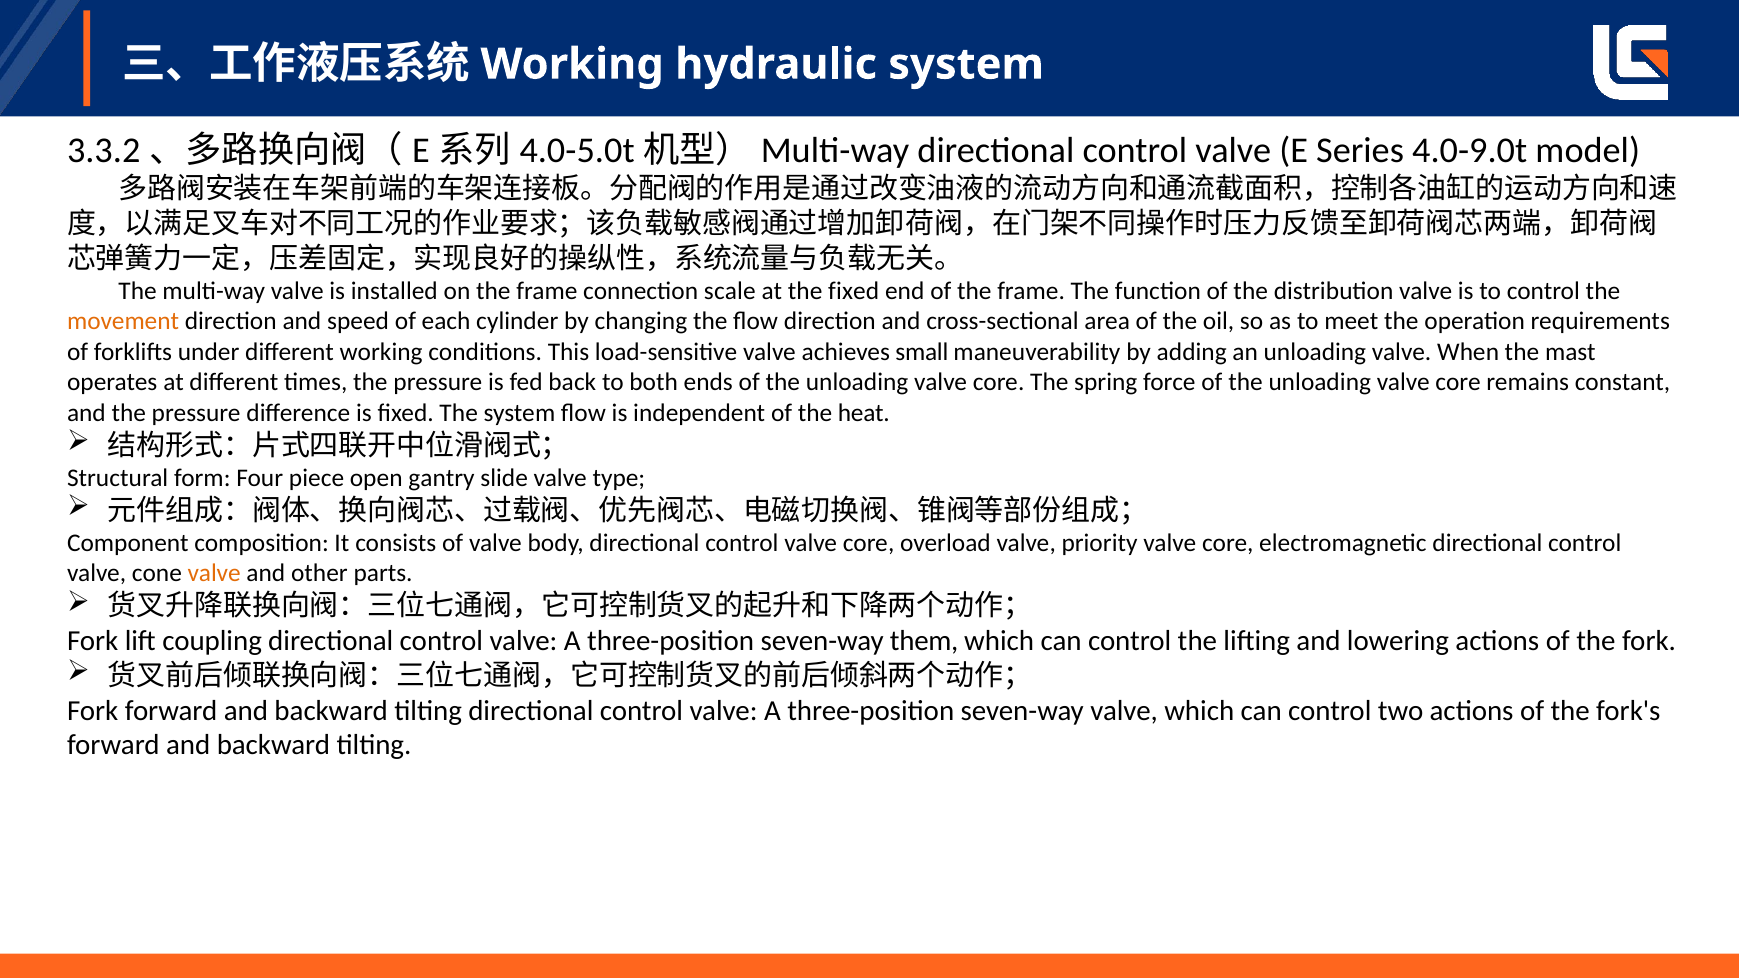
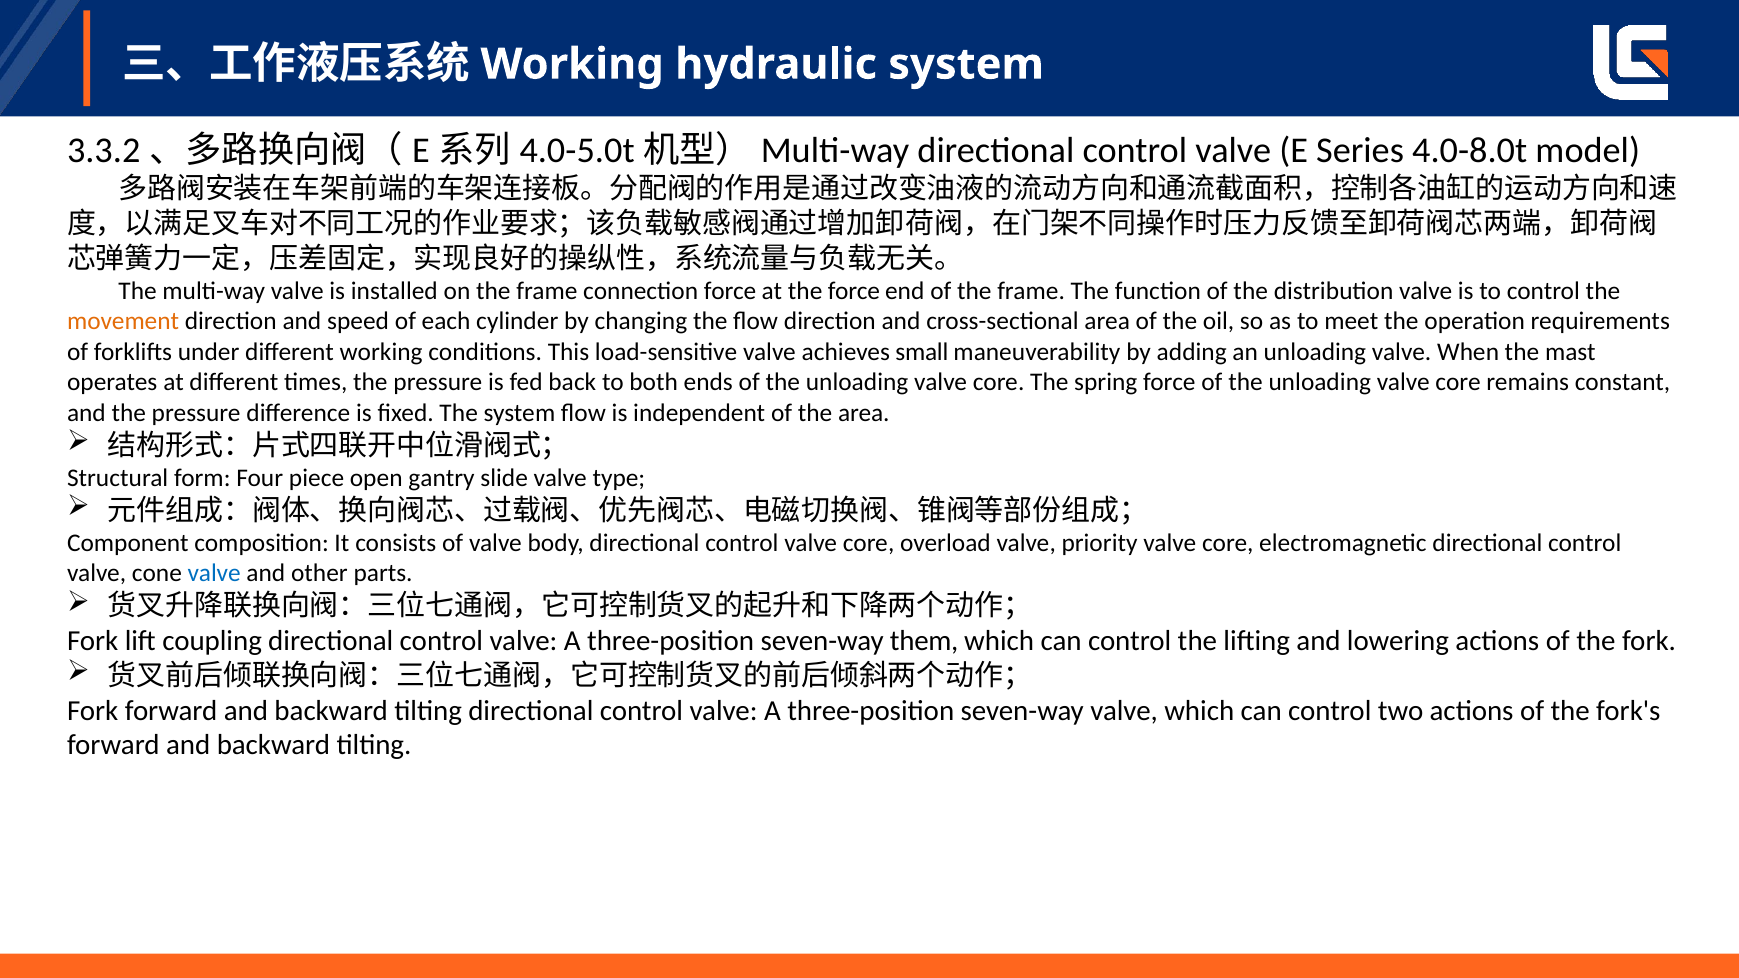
4.0-9.0t: 4.0-9.0t -> 4.0-8.0t
connection scale: scale -> force
the fixed: fixed -> force
the heat: heat -> area
valve at (214, 574) colour: orange -> blue
